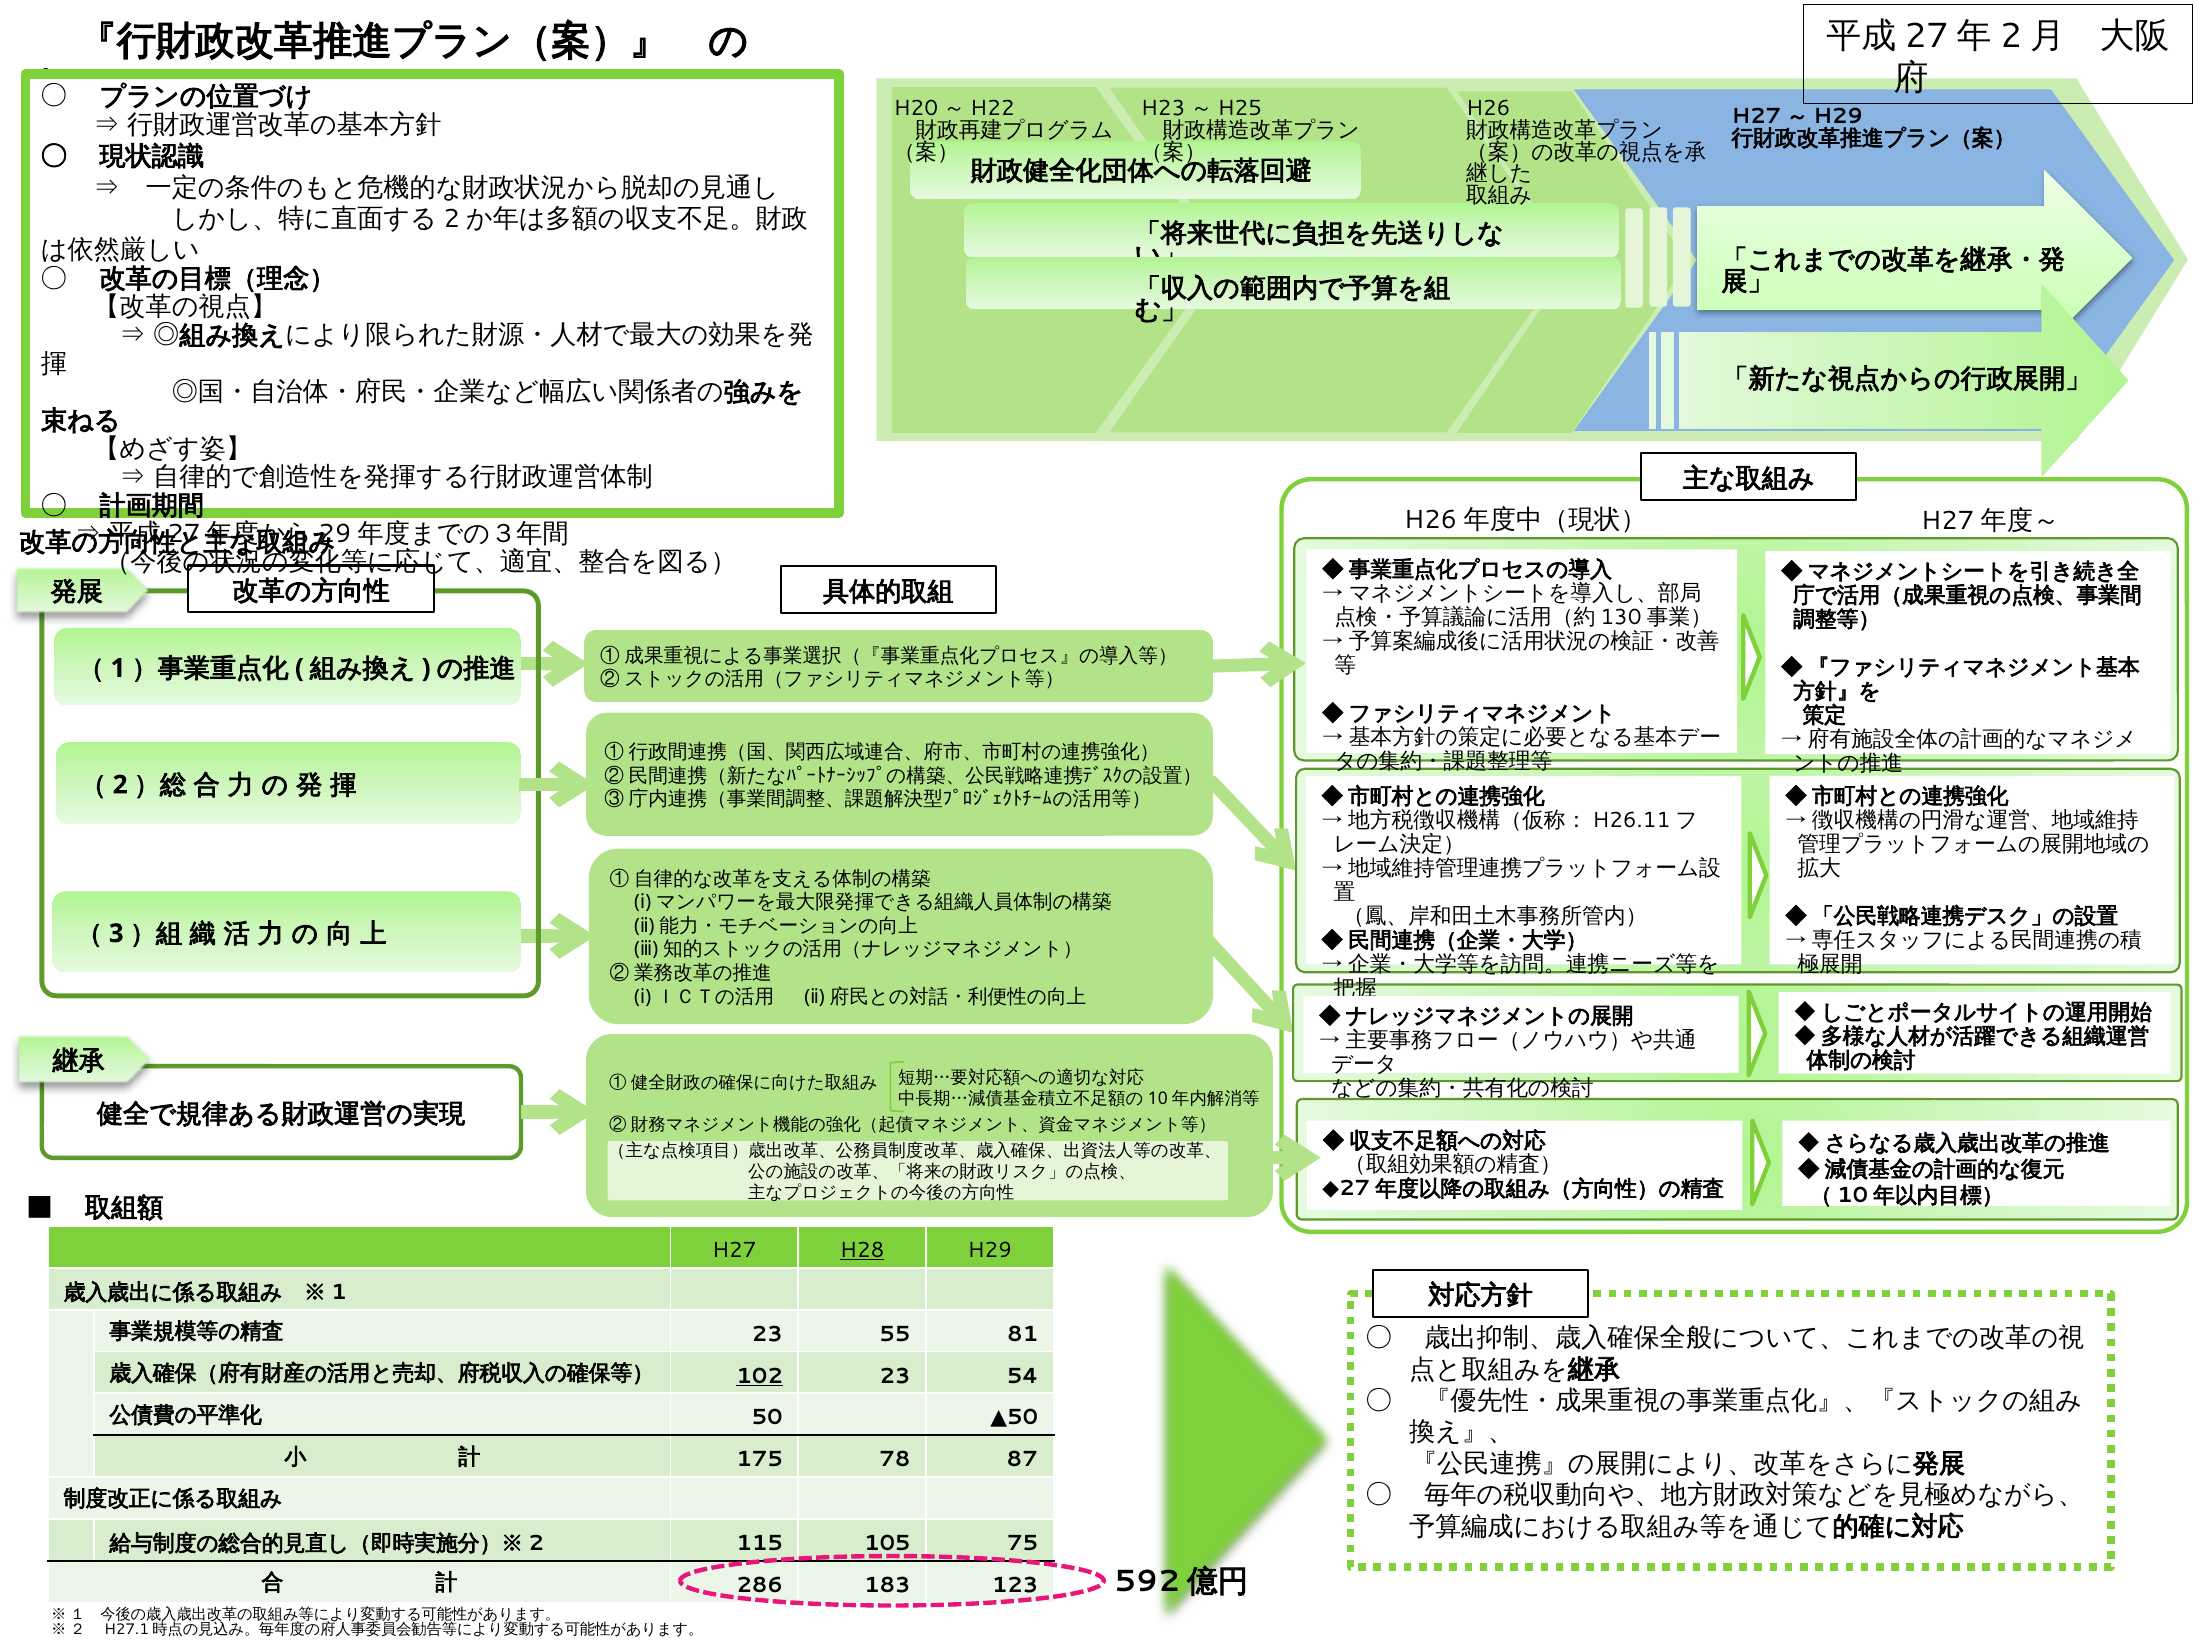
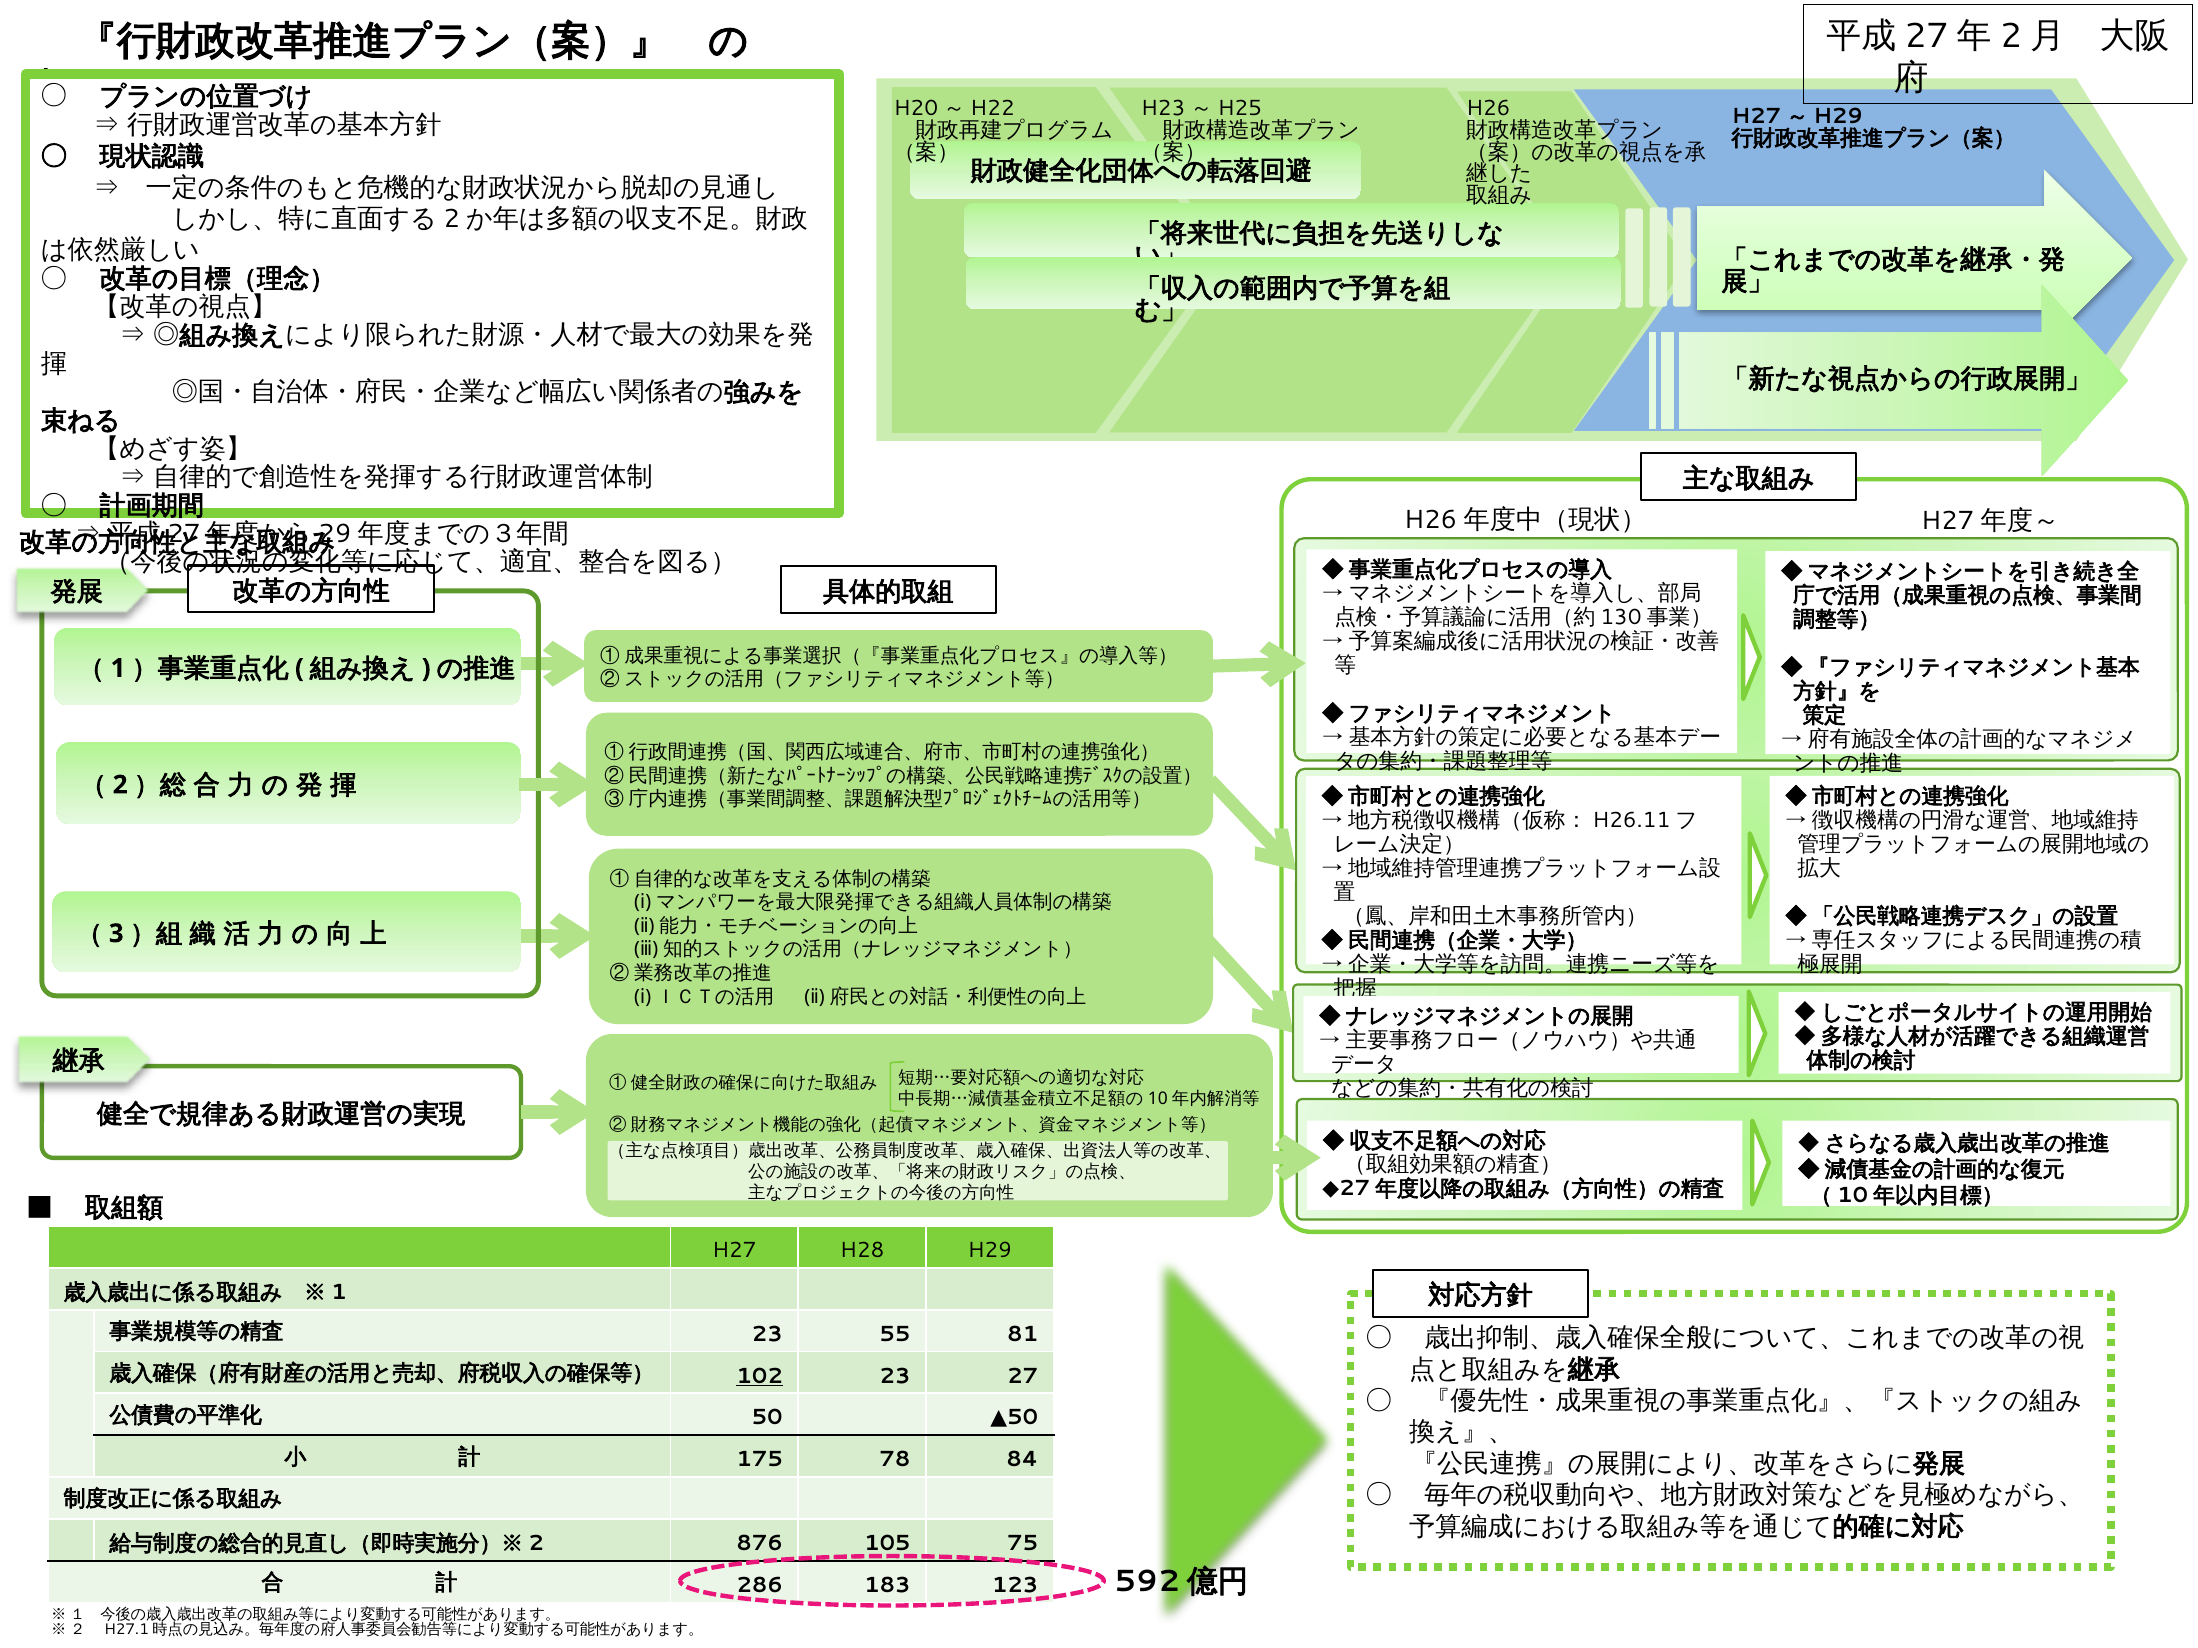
H28 underline: present -> none
54: 54 -> 27
87: 87 -> 84
115: 115 -> 876
